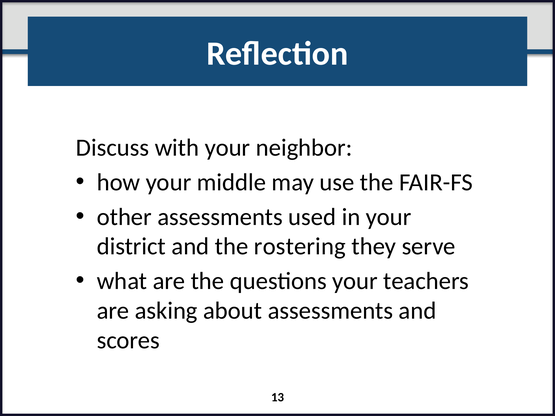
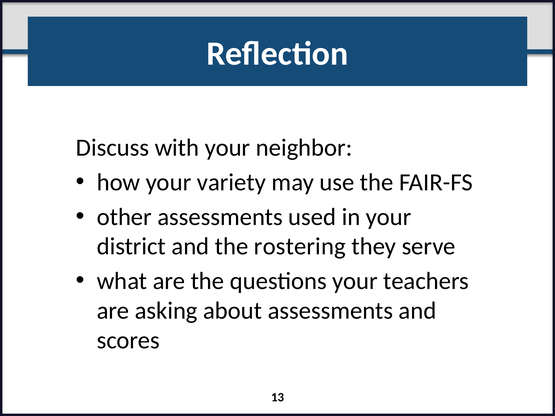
middle: middle -> variety
